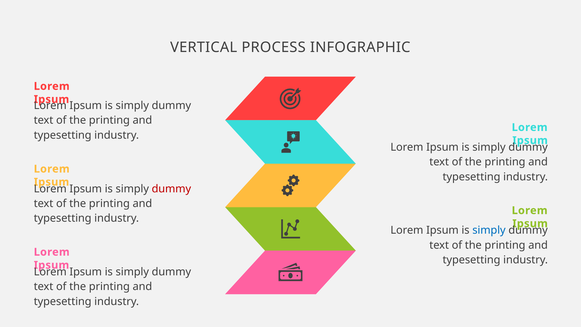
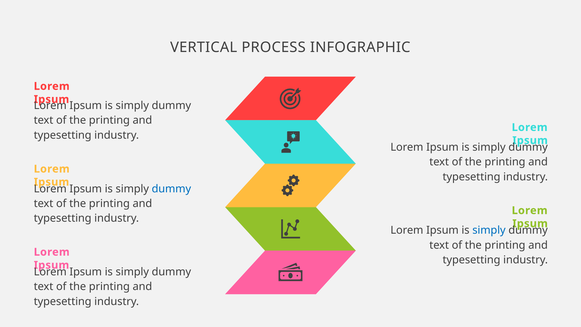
dummy at (171, 189) colour: red -> blue
